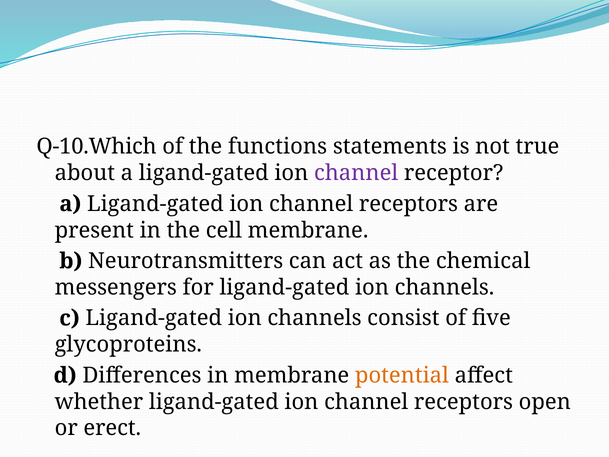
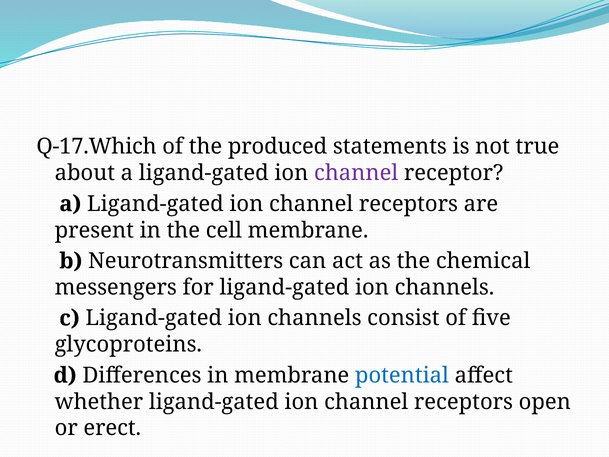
Q-10.Which: Q-10.Which -> Q-17.Which
functions: functions -> produced
potential colour: orange -> blue
